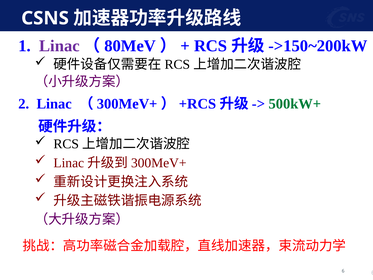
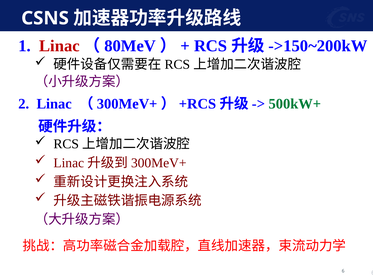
Linac at (59, 46) colour: purple -> red
